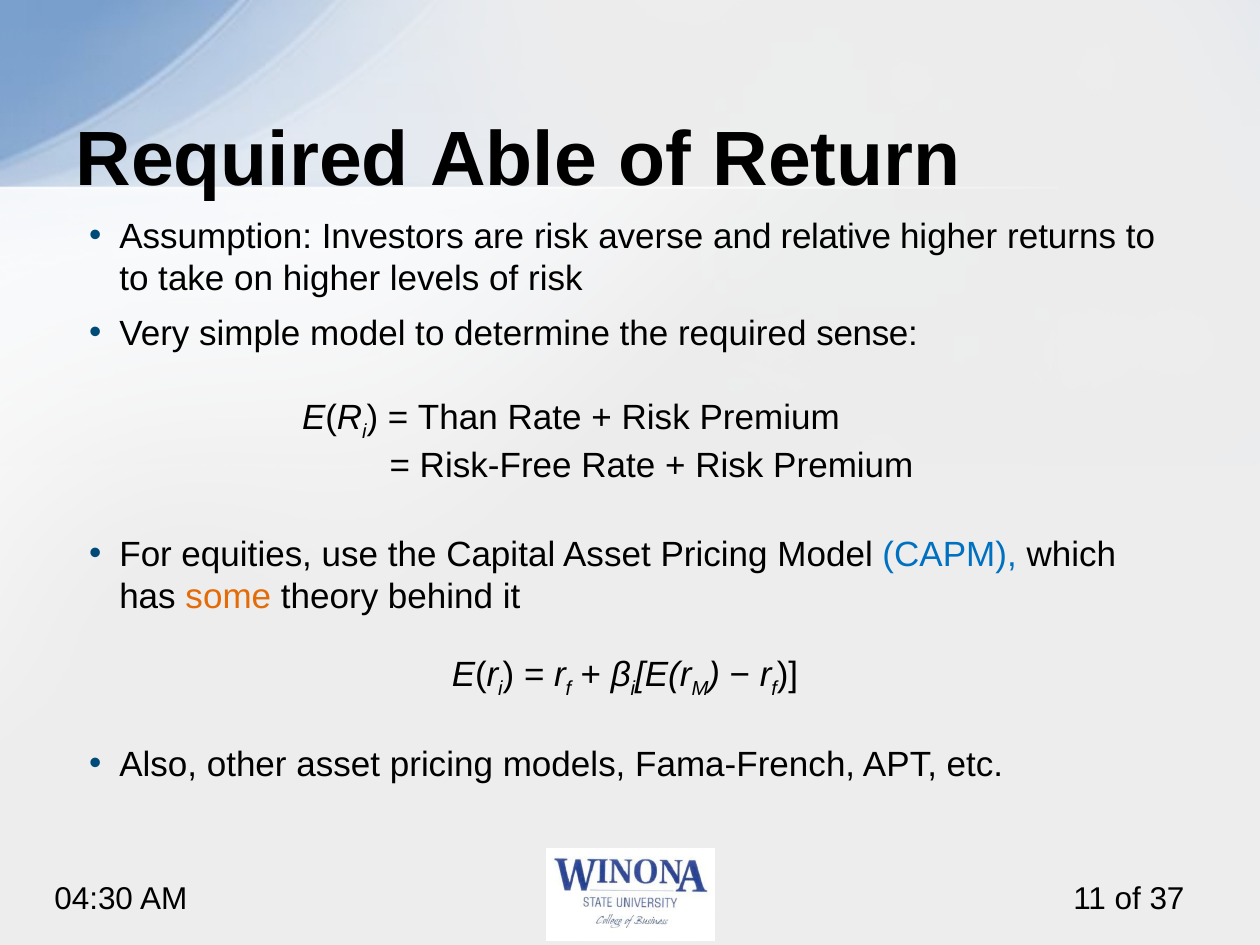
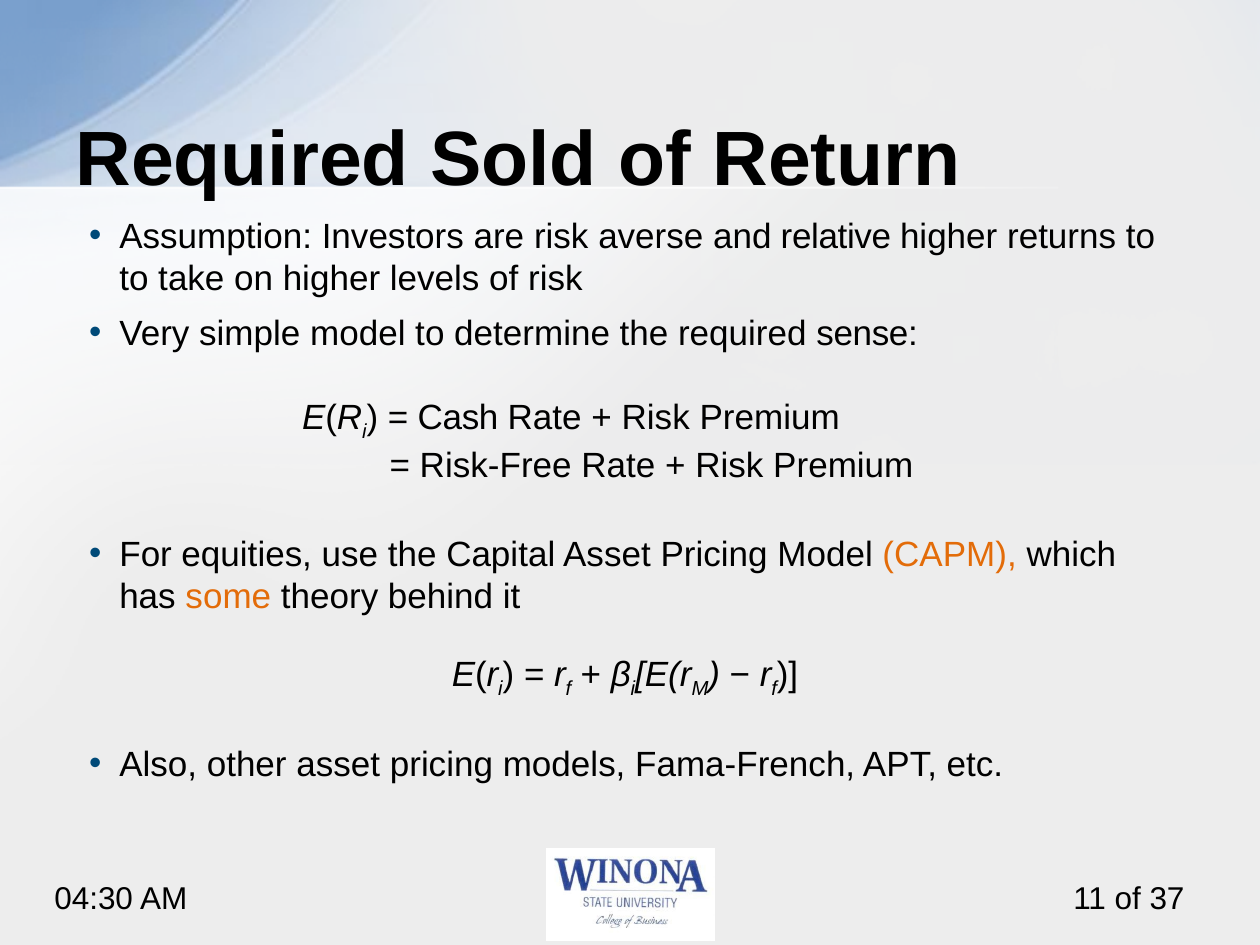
Able: Able -> Sold
Than: Than -> Cash
CAPM colour: blue -> orange
